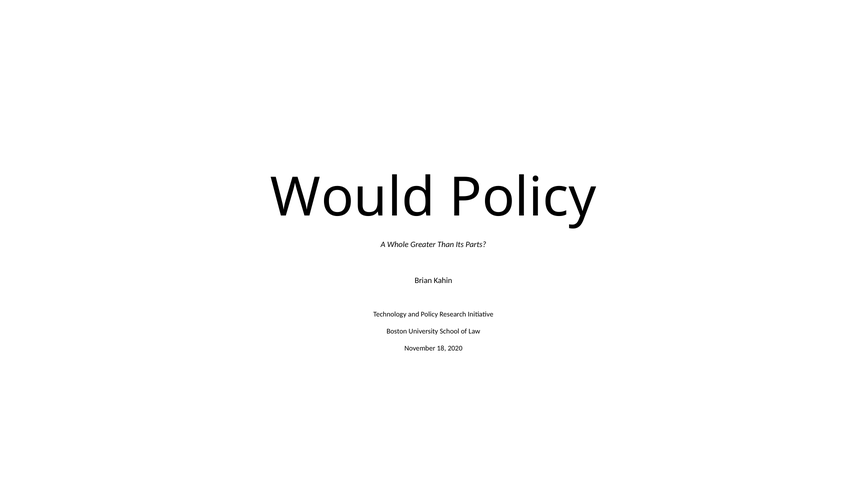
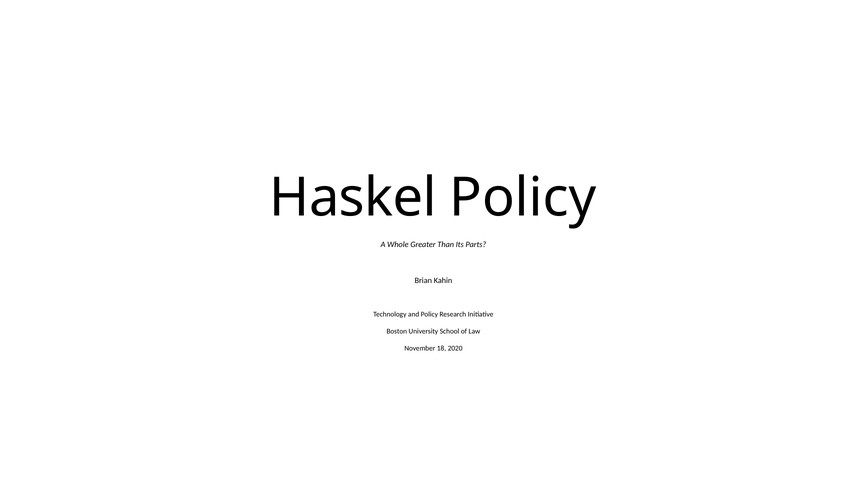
Would: Would -> Haskel
